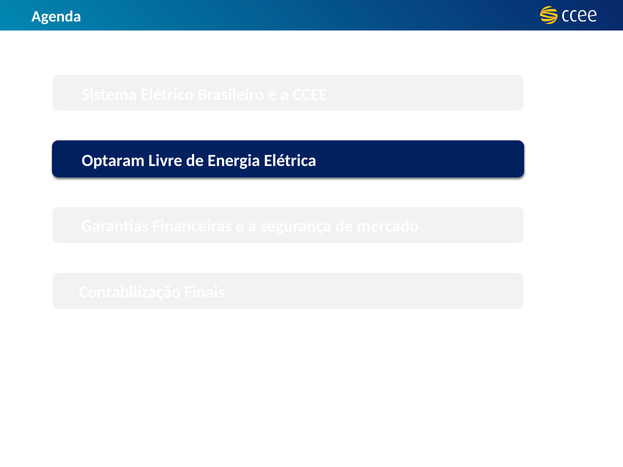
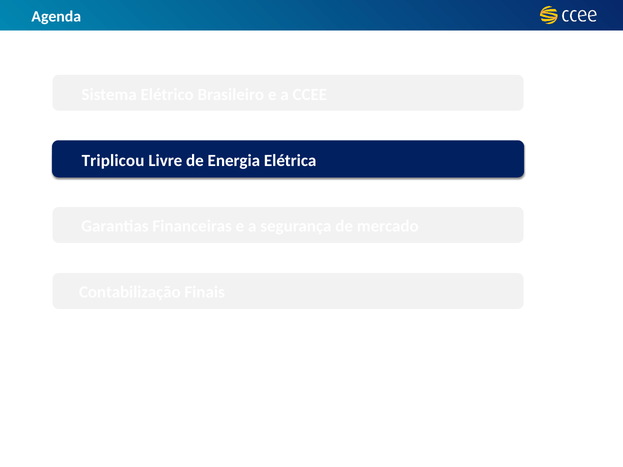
Optaram: Optaram -> Triplicou
